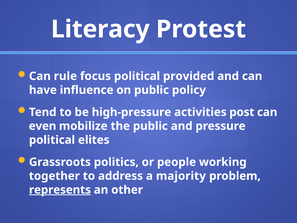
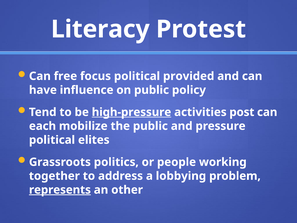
rule: rule -> free
high-pressure underline: none -> present
even: even -> each
majority: majority -> lobbying
